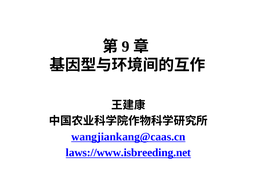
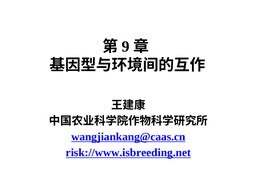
laws://www.isbreeding.net: laws://www.isbreeding.net -> risk://www.isbreeding.net
